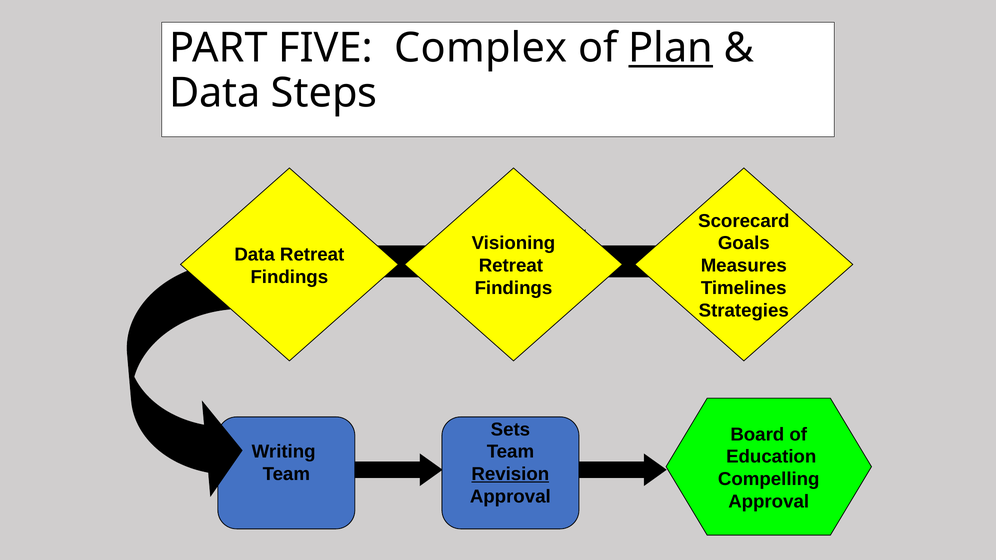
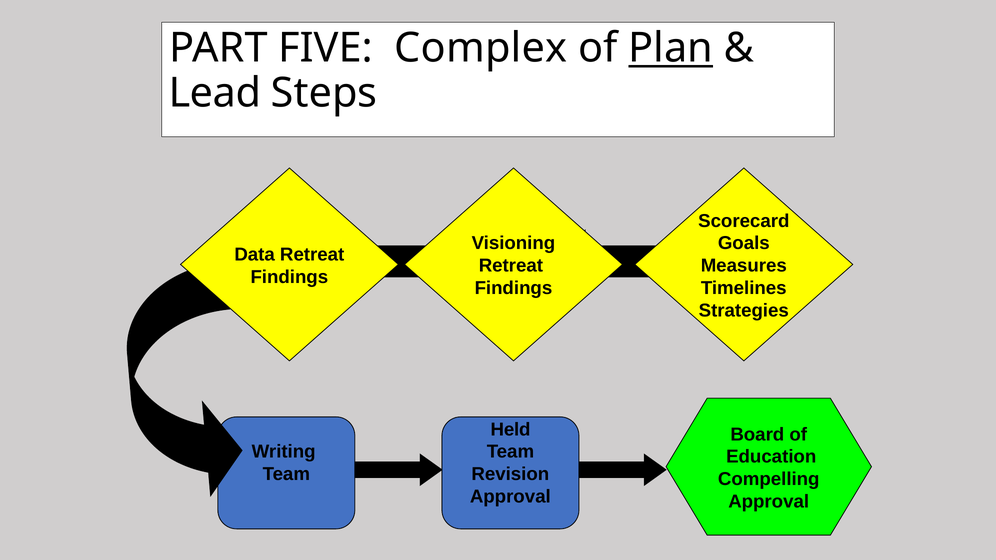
Data at (215, 93): Data -> Lead
Sets: Sets -> Held
Revision underline: present -> none
